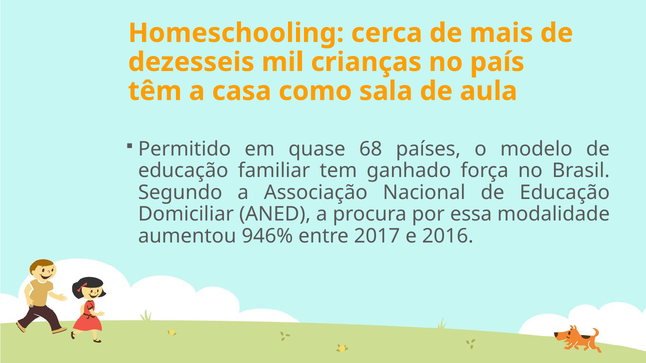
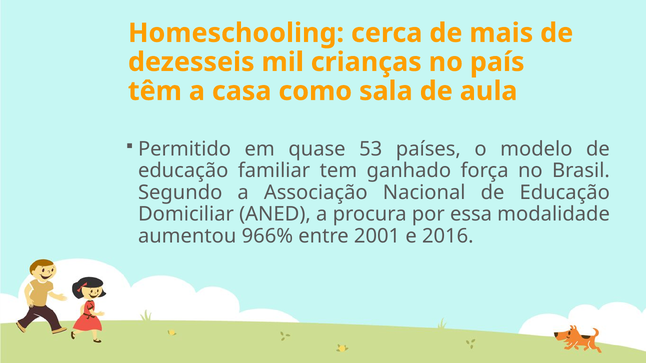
68: 68 -> 53
946%: 946% -> 966%
2017: 2017 -> 2001
